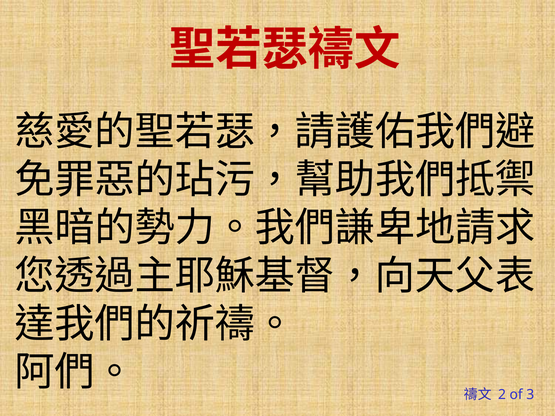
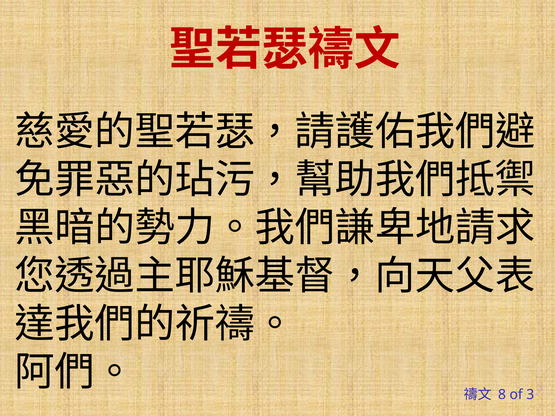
2: 2 -> 8
